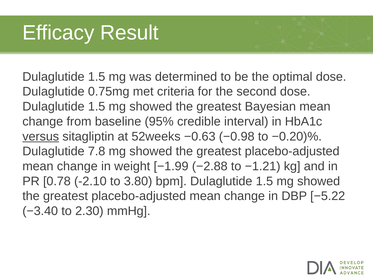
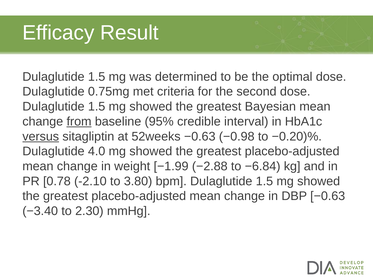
from underline: none -> present
7.8: 7.8 -> 4.0
−1.21: −1.21 -> −6.84
DBP −5.22: −5.22 -> −0.63
